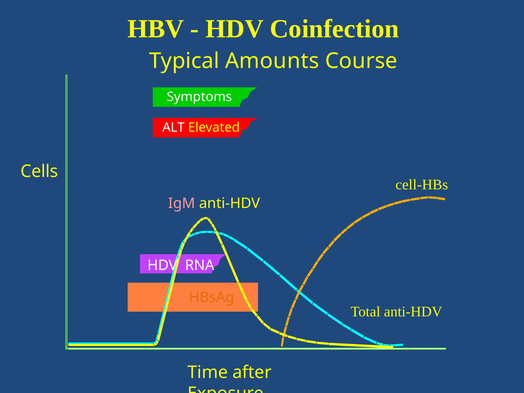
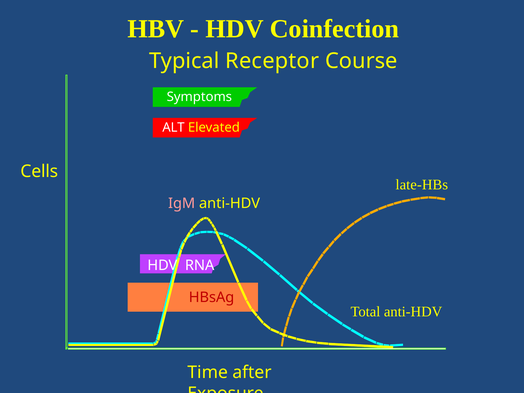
Amounts: Amounts -> Receptor
cell-HBs: cell-HBs -> late-HBs
HBsAg colour: orange -> red
